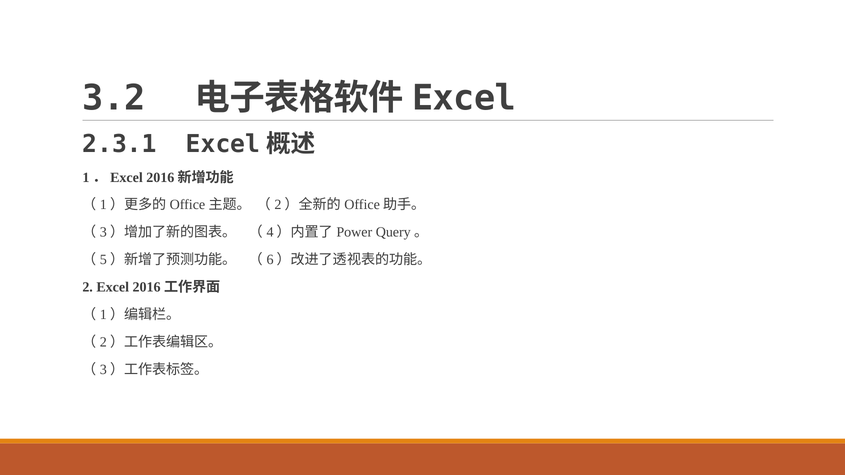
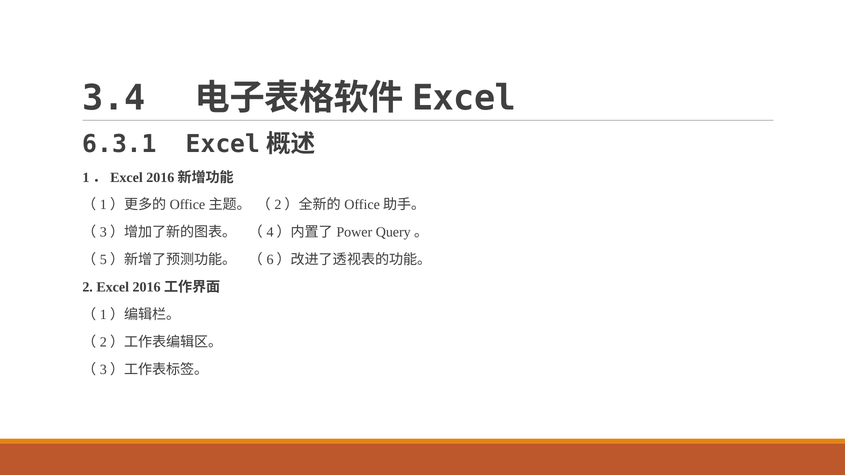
3.2: 3.2 -> 3.4
2.3.1: 2.3.1 -> 6.3.1
